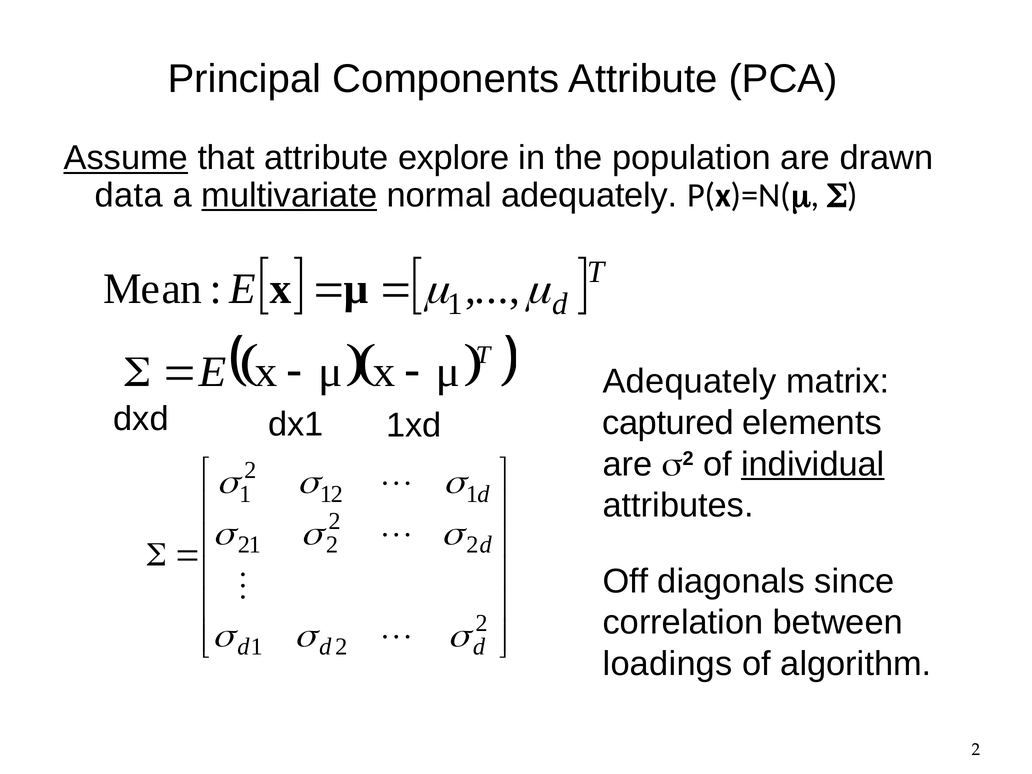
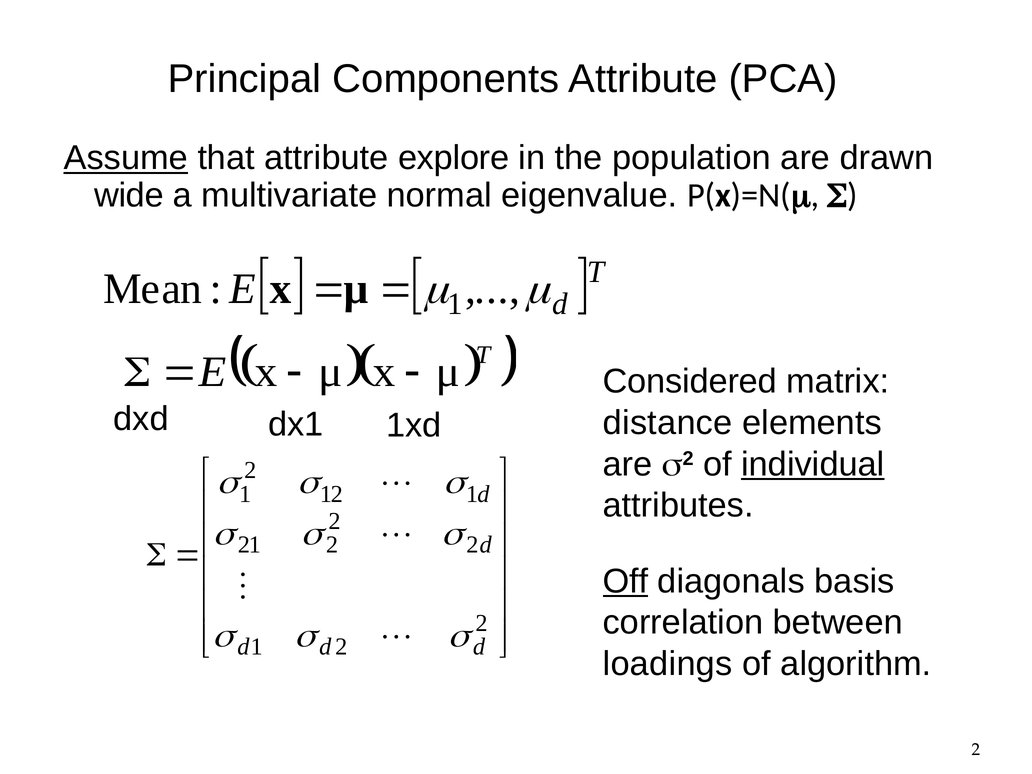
data: data -> wide
multivariate underline: present -> none
normal adequately: adequately -> eigenvalue
Adequately at (690, 382): Adequately -> Considered
captured: captured -> distance
Off underline: none -> present
since: since -> basis
